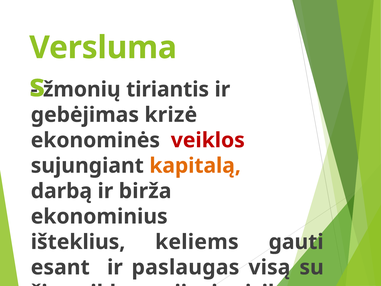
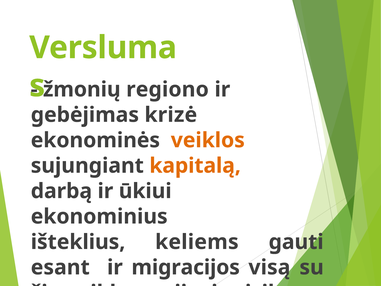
tiriantis: tiriantis -> regiono
veiklos colour: red -> orange
birža: birža -> ūkiui
paslaugas: paslaugas -> migracijos
